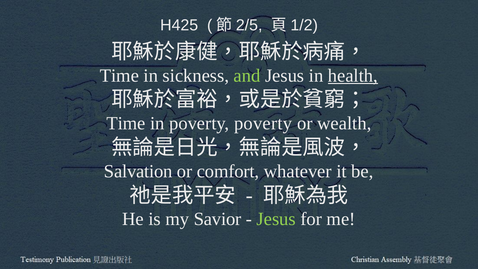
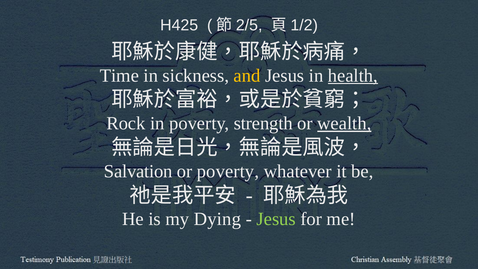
and colour: light green -> yellow
Time at (126, 123): Time -> Rock
poverty poverty: poverty -> strength
wealth underline: none -> present
or comfort: comfort -> poverty
Savior: Savior -> Dying
